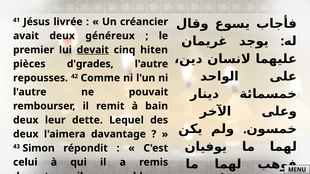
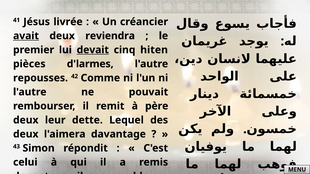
avait underline: none -> present
généreux: généreux -> reviendra
d'grades: d'grades -> d'larmes
bain: bain -> père
